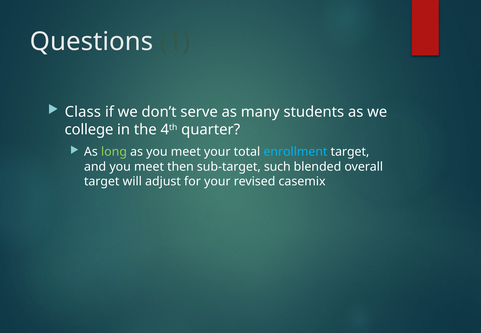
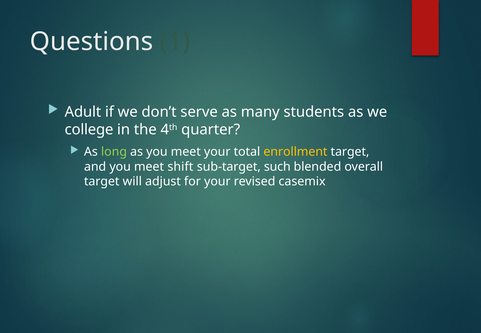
Class: Class -> Adult
enrollment colour: light blue -> yellow
then: then -> shift
